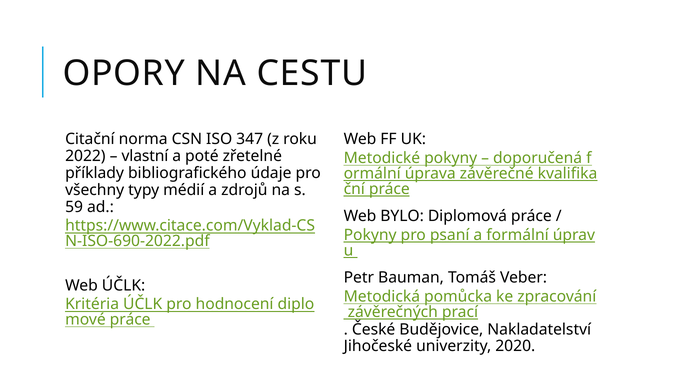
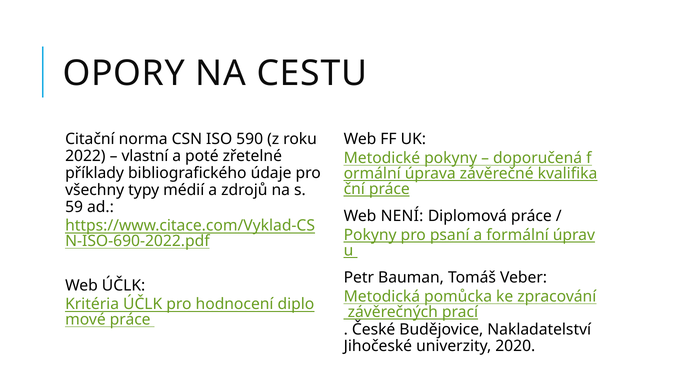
347: 347 -> 590
BYLO: BYLO -> NENÍ
